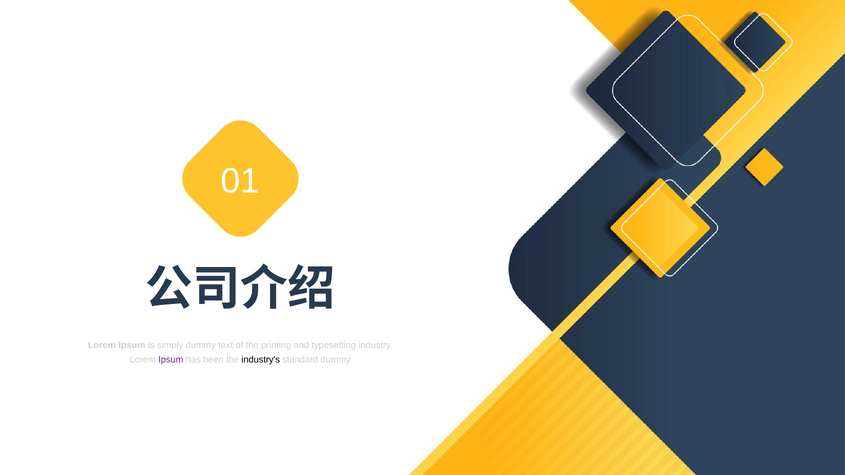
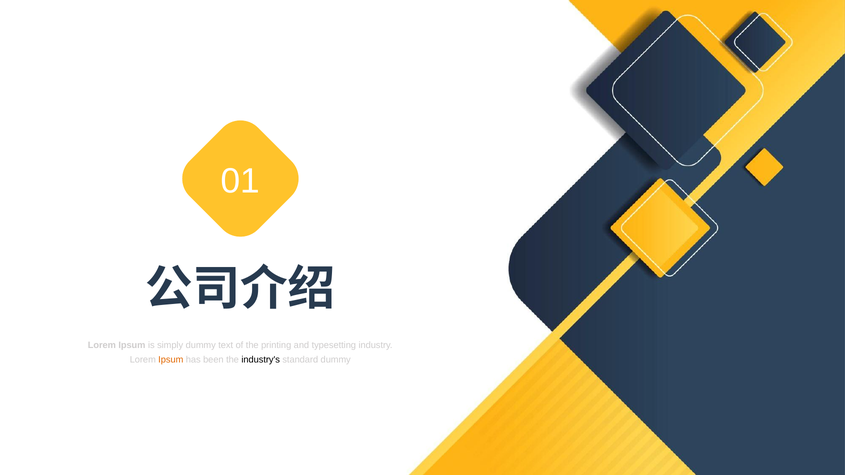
Ipsum at (171, 360) colour: purple -> orange
